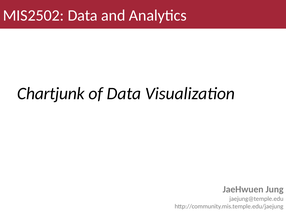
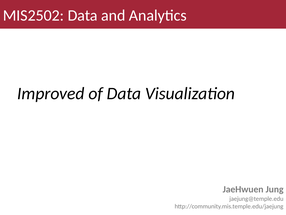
Chartjunk: Chartjunk -> Improved
